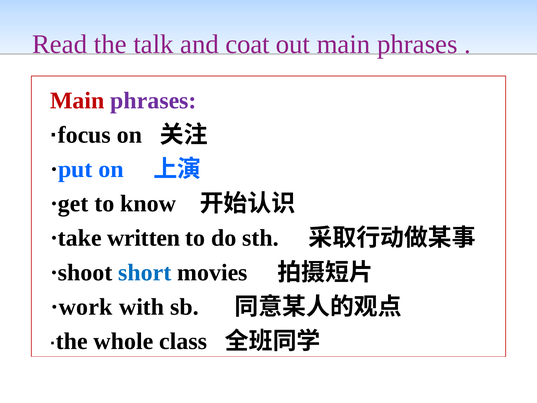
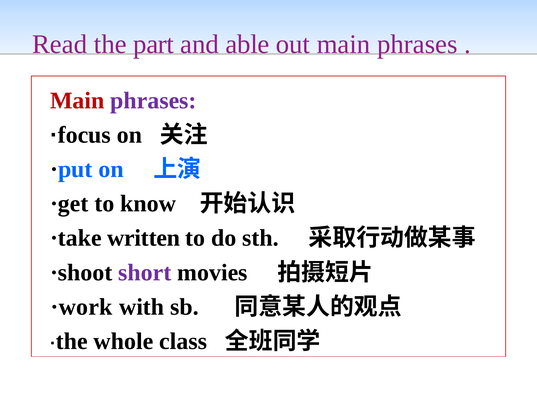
talk: talk -> part
coat: coat -> able
short colour: blue -> purple
